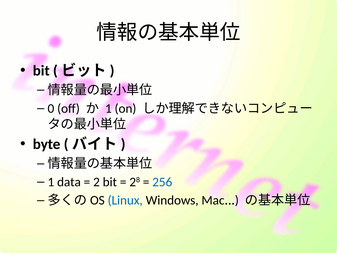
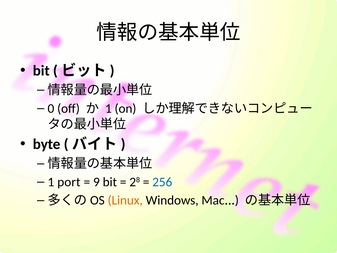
data: data -> port
2: 2 -> 9
Linux colour: blue -> orange
